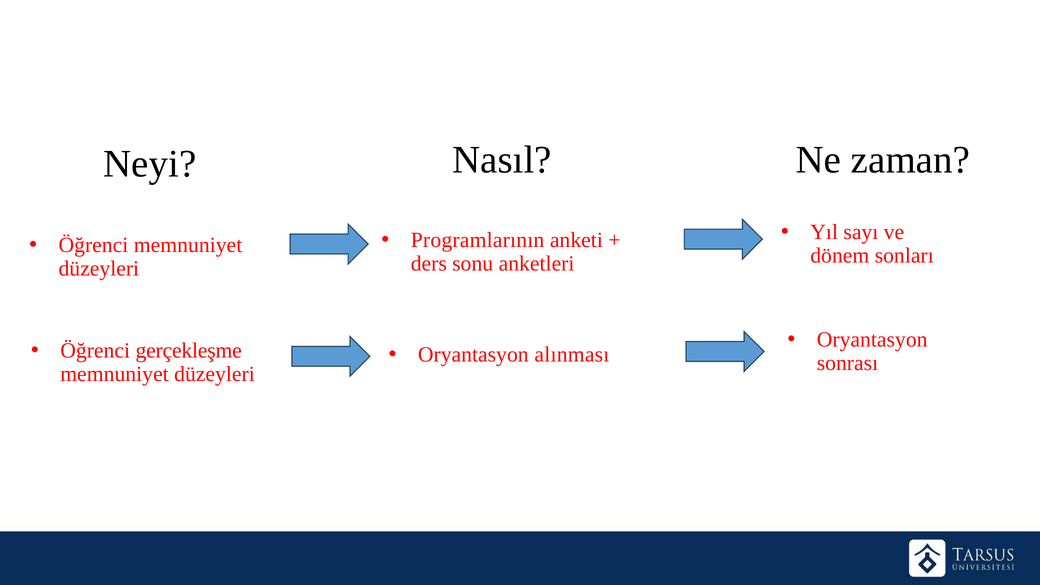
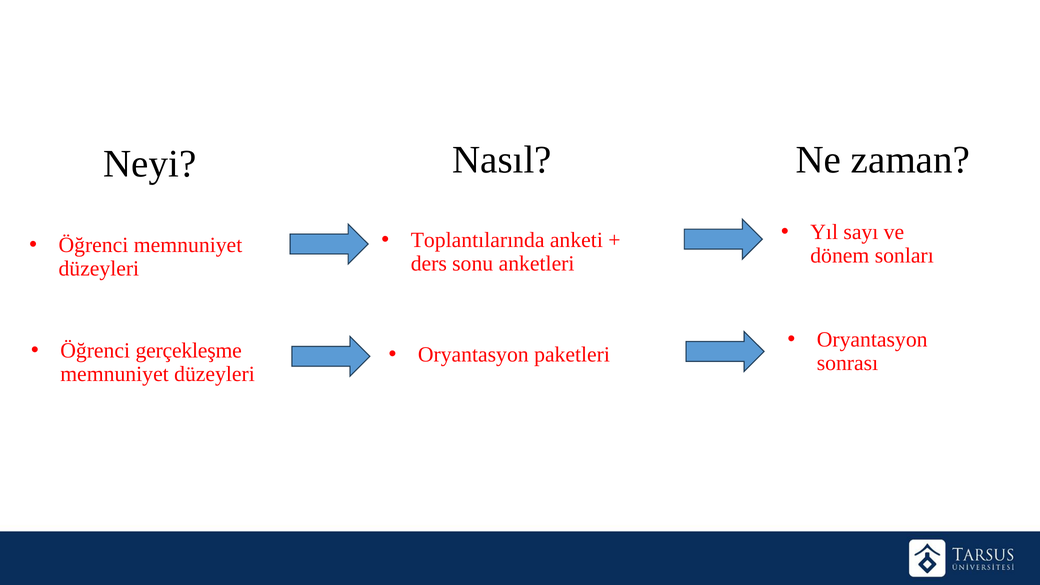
Programlarının: Programlarının -> Toplantılarında
alınması: alınması -> paketleri
